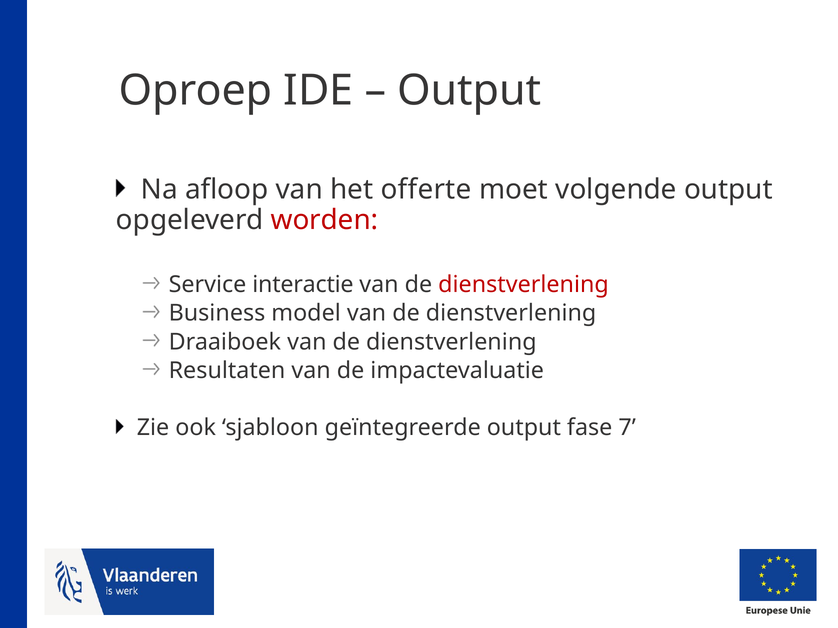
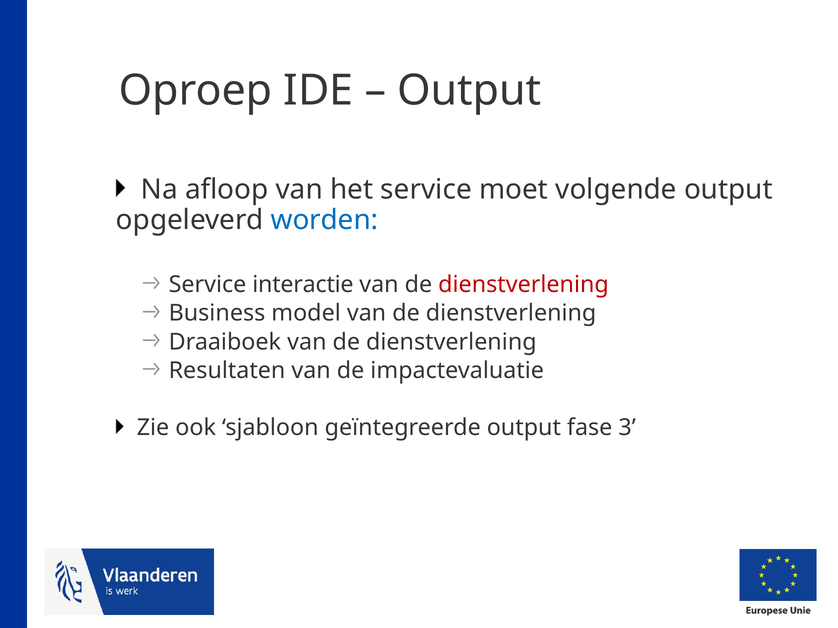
het offerte: offerte -> service
worden colour: red -> blue
7: 7 -> 3
